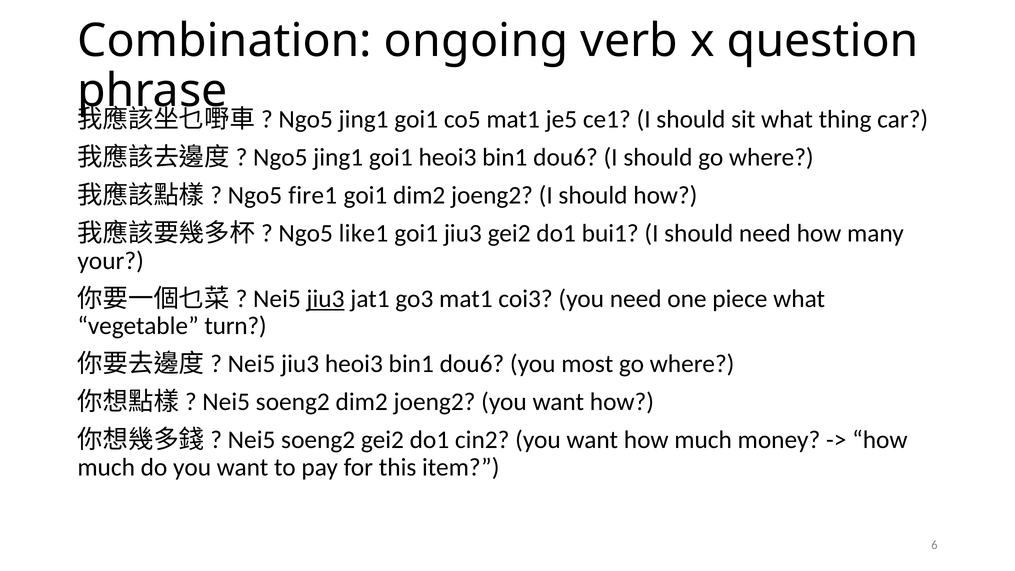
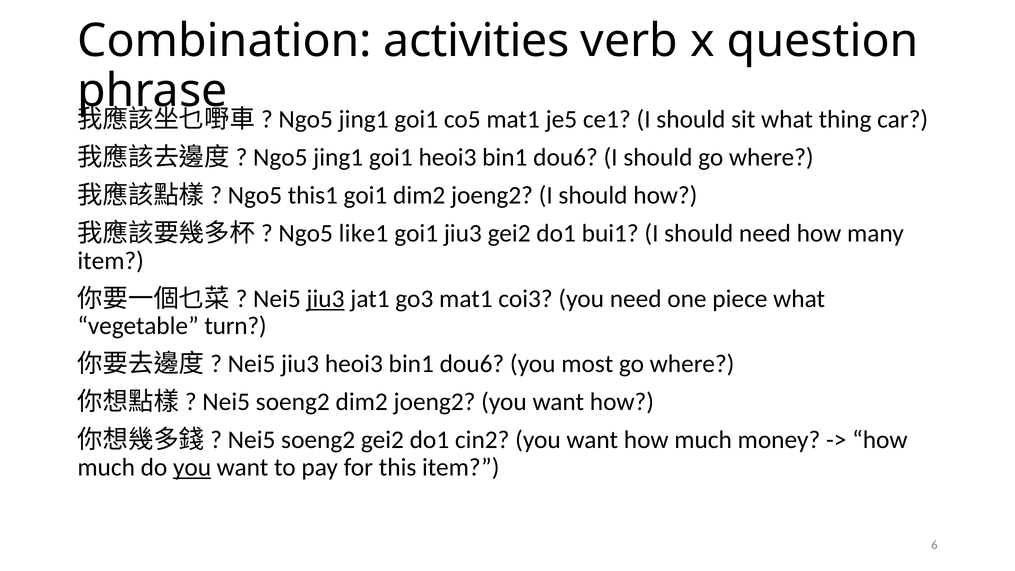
ongoing: ongoing -> activities
fire1: fire1 -> this1
your at (111, 261): your -> item
you at (192, 467) underline: none -> present
